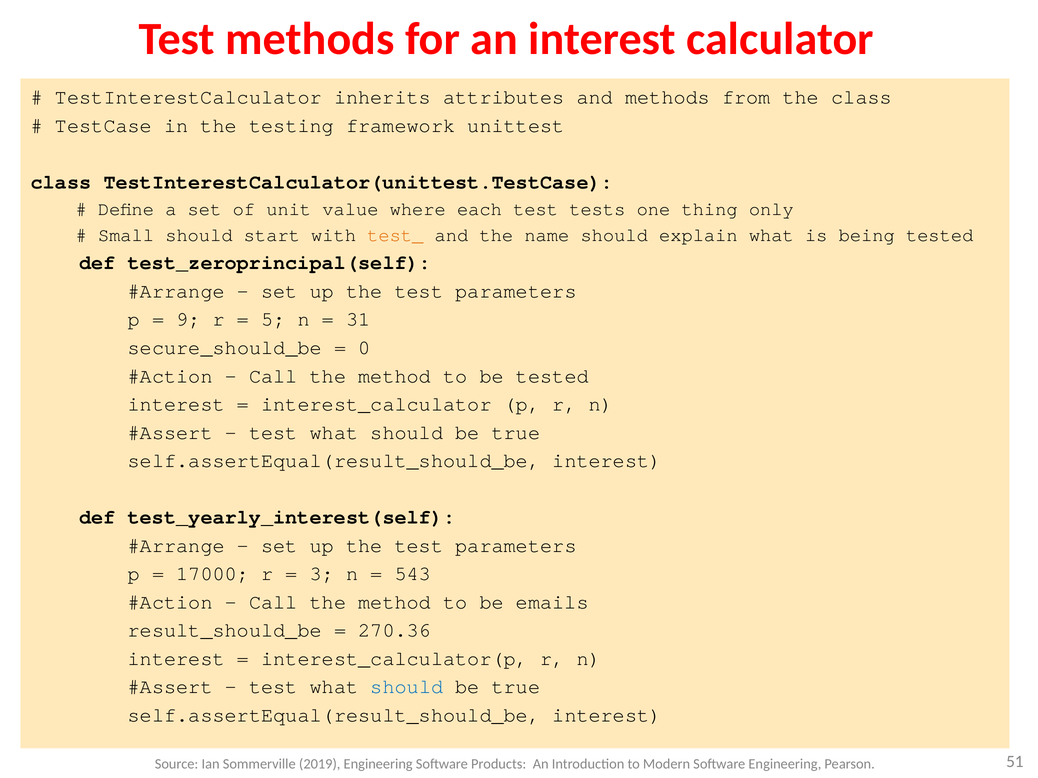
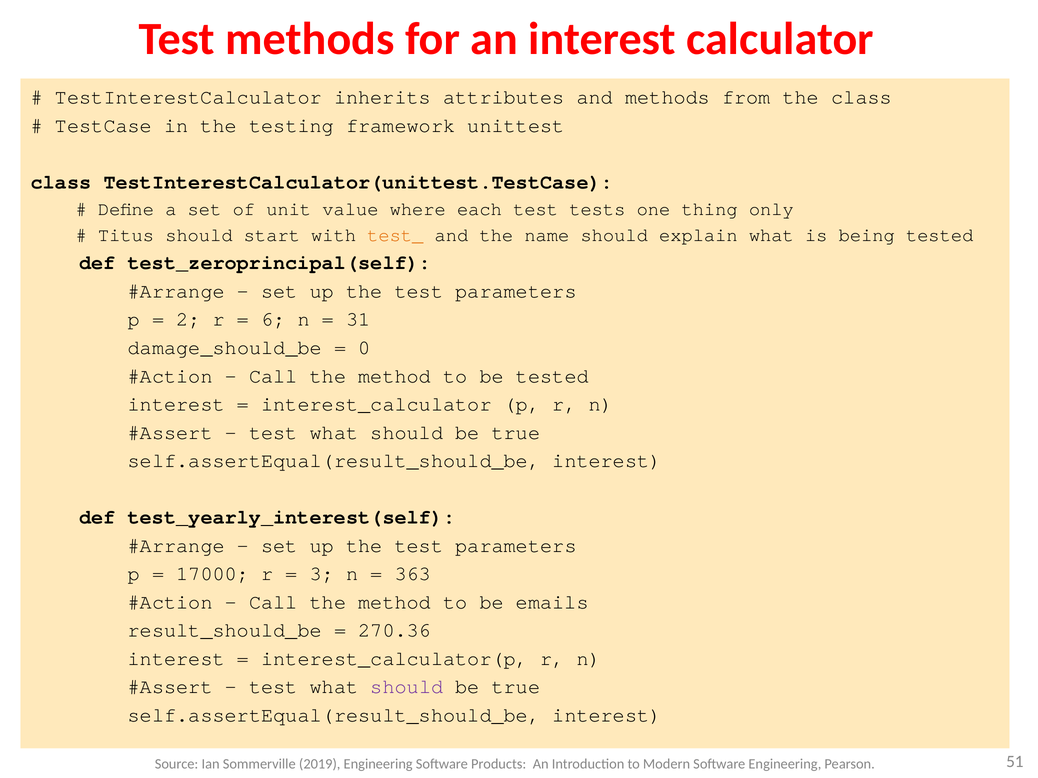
Small: Small -> Titus
9: 9 -> 2
5: 5 -> 6
secure_should_be: secure_should_be -> damage_should_be
543: 543 -> 363
should at (407, 687) colour: blue -> purple
